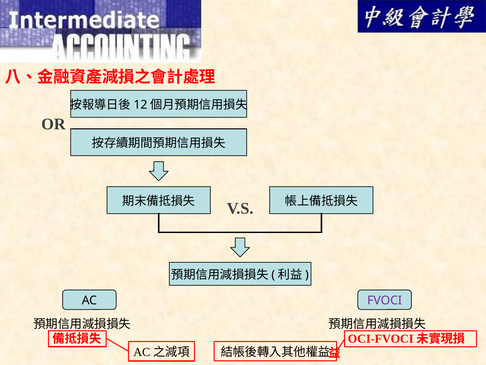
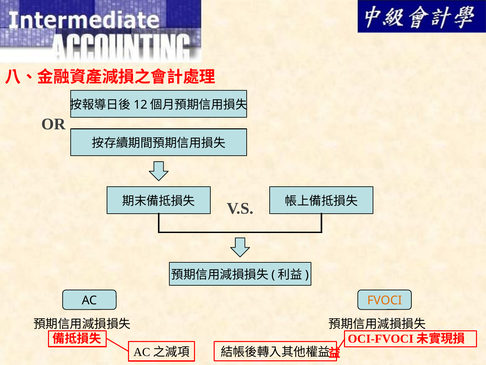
FVOCI colour: purple -> orange
